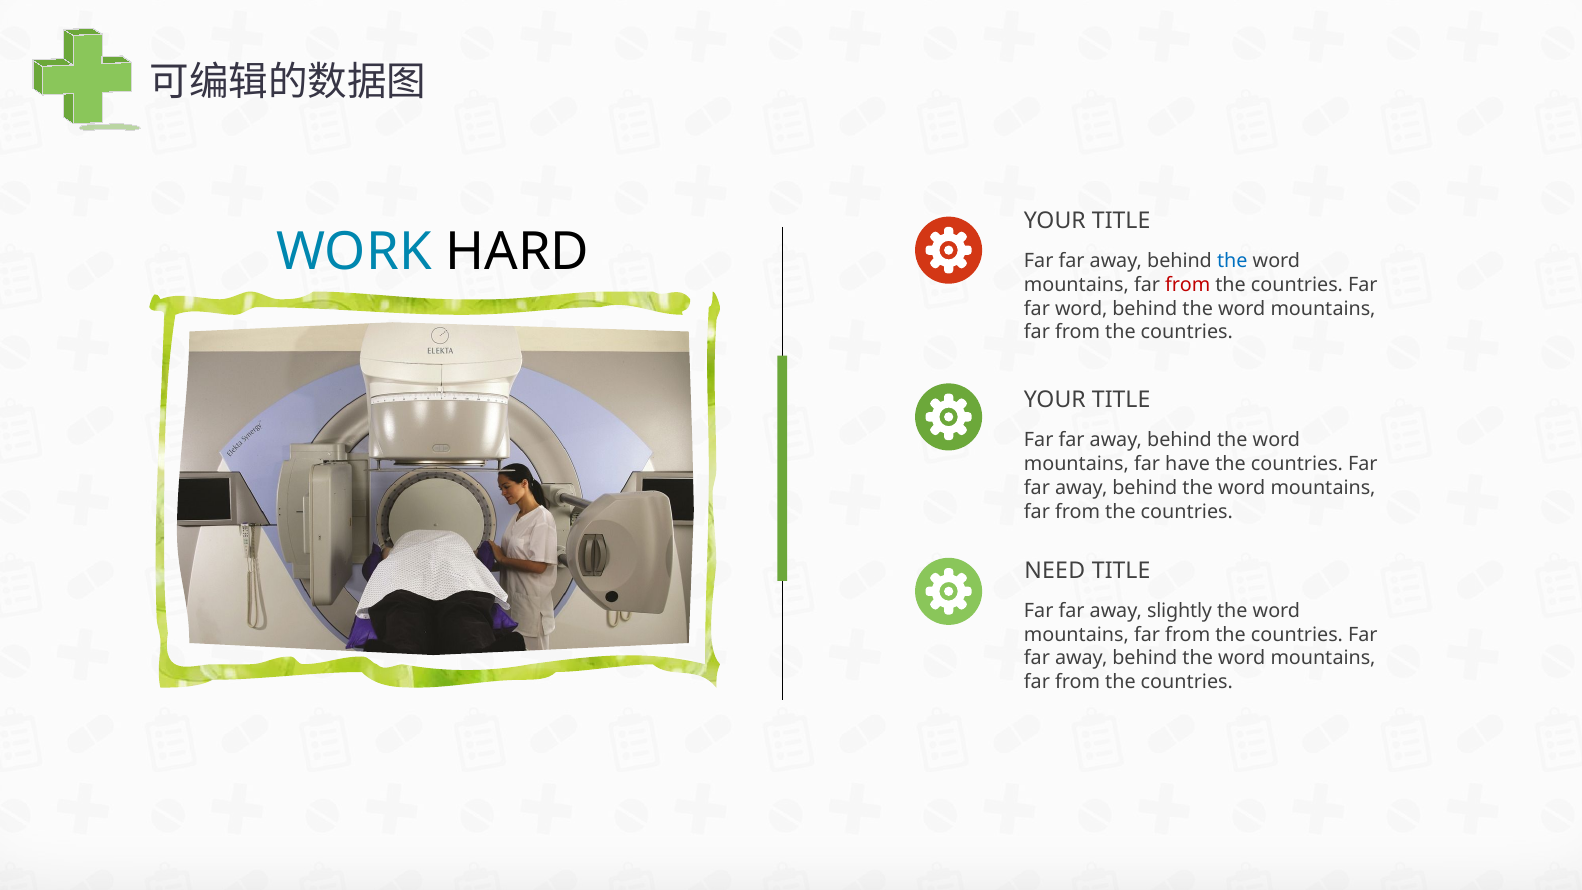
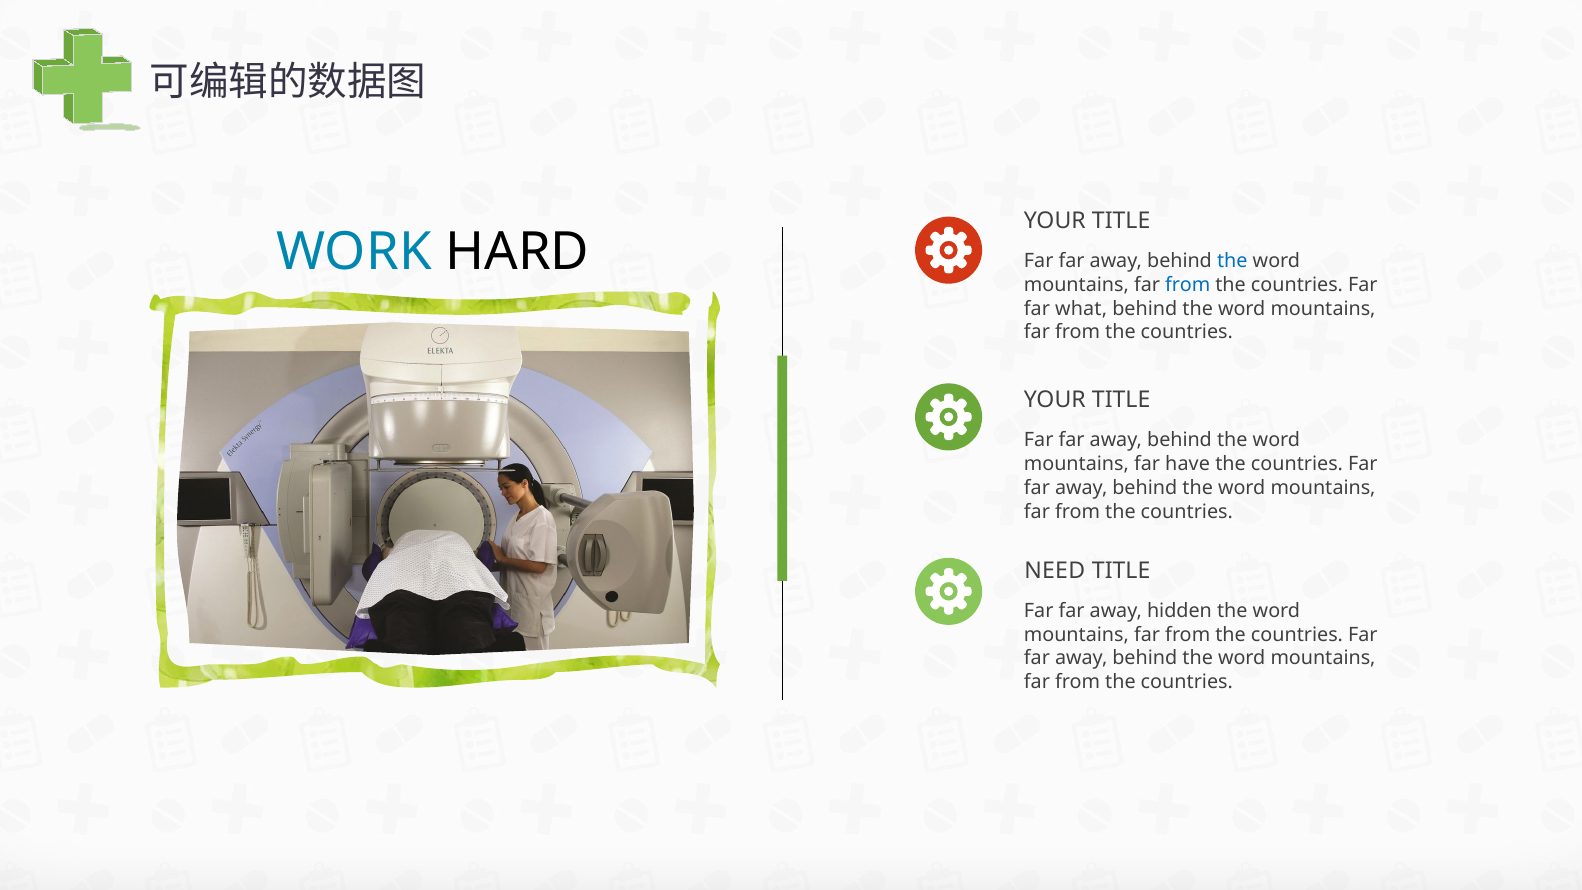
from at (1188, 285) colour: red -> blue
far word: word -> what
slightly: slightly -> hidden
